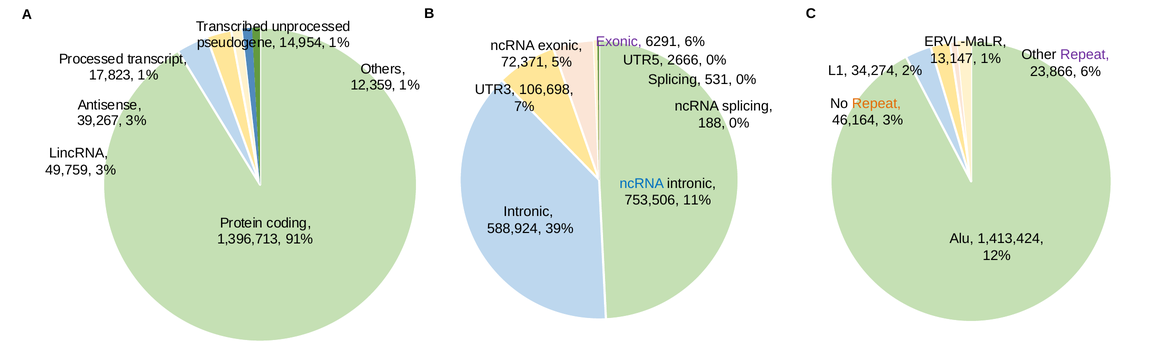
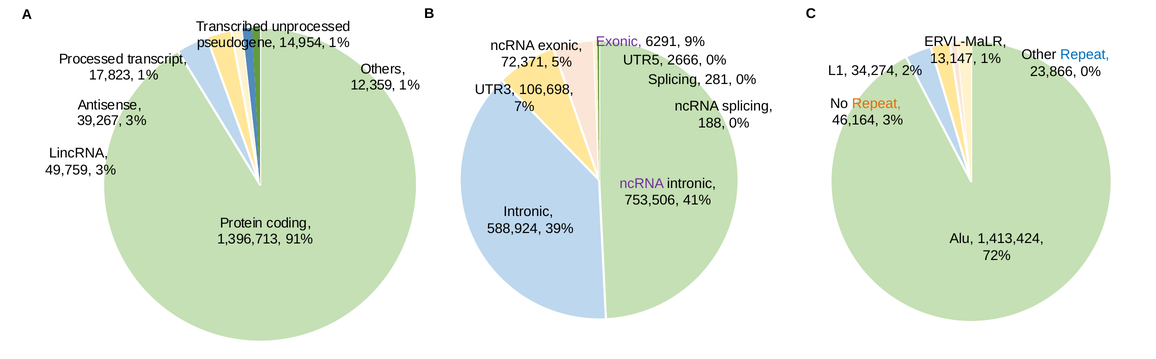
6291 6%: 6% -> 9%
Repeat at (1085, 54) colour: purple -> blue
23,866 6%: 6% -> 0%
531: 531 -> 281
ncRNA at (642, 183) colour: blue -> purple
11%: 11% -> 41%
12%: 12% -> 72%
